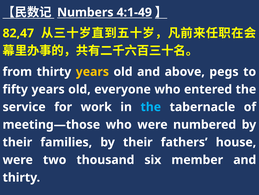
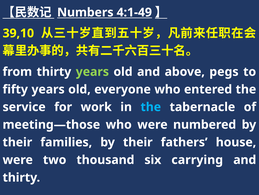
82,47: 82,47 -> 39,10
years at (92, 72) colour: yellow -> light green
member: member -> carrying
